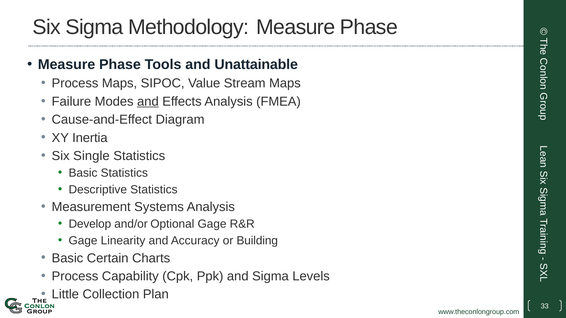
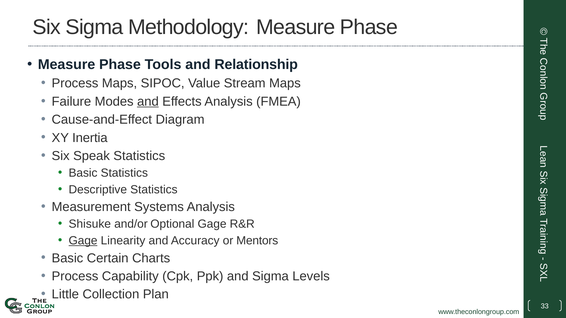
Unattainable: Unattainable -> Relationship
Single: Single -> Speak
Develop: Develop -> Shisuke
Gage at (83, 241) underline: none -> present
Building: Building -> Mentors
